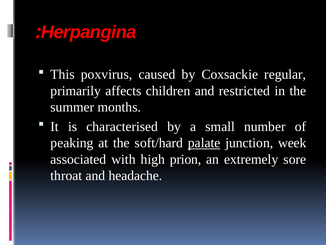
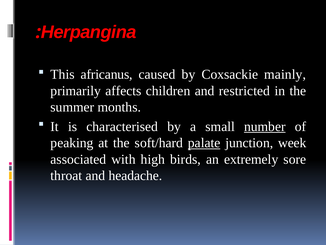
poxvirus: poxvirus -> africanus
regular: regular -> mainly
number underline: none -> present
prion: prion -> birds
